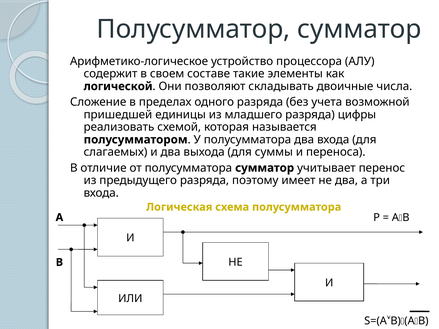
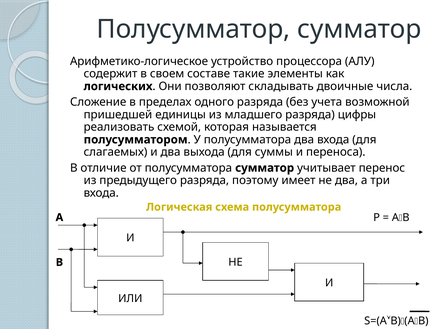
логической: логической -> логических
